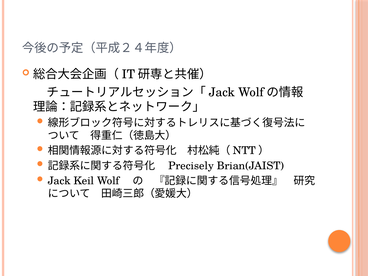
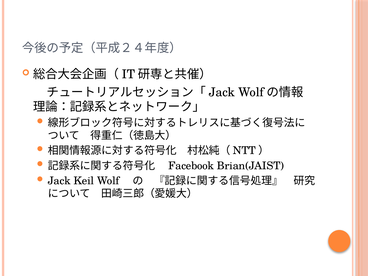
Precisely: Precisely -> Facebook
